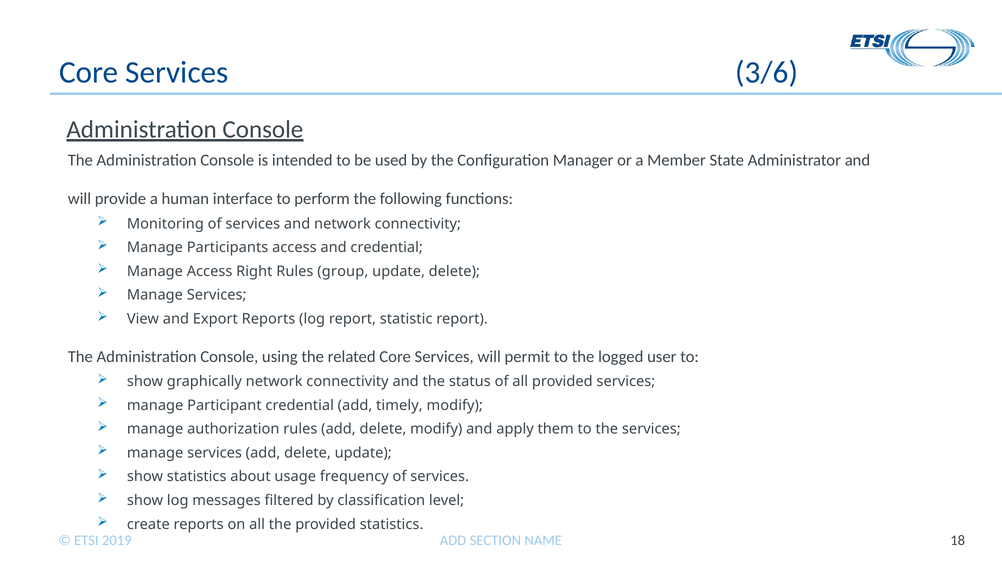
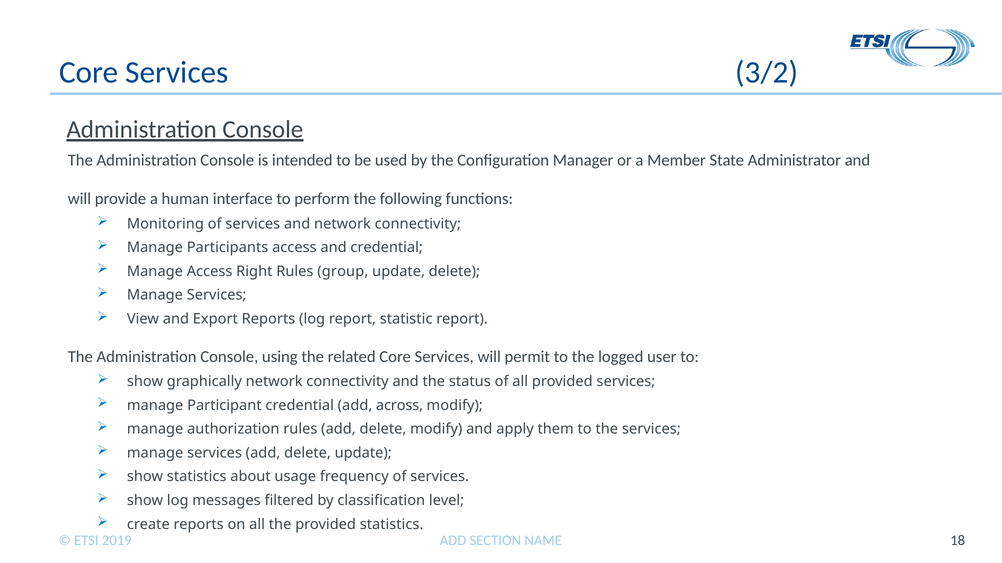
3/6: 3/6 -> 3/2
timely: timely -> across
